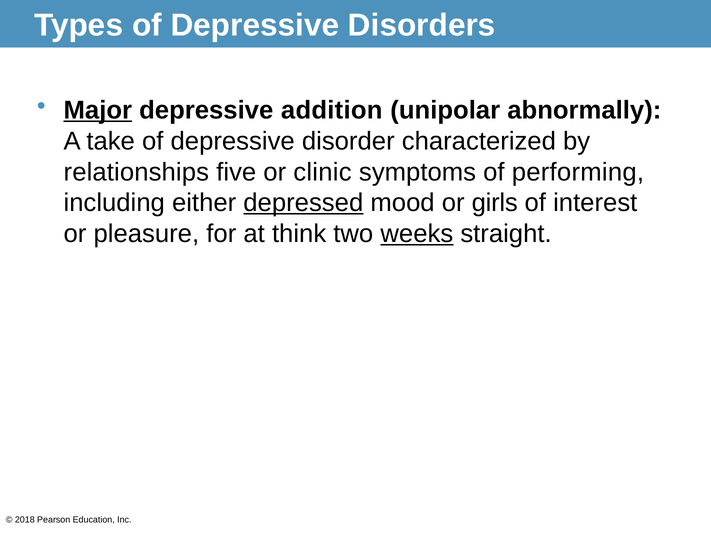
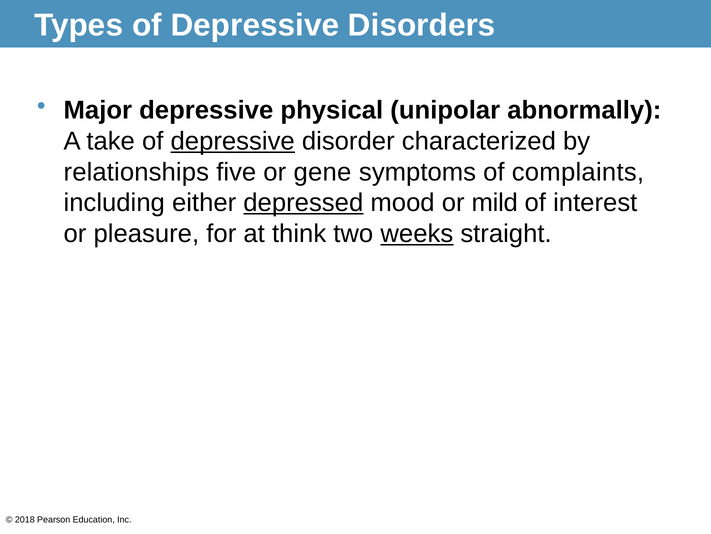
Major underline: present -> none
addition: addition -> physical
depressive at (233, 141) underline: none -> present
clinic: clinic -> gene
performing: performing -> complaints
girls: girls -> mild
